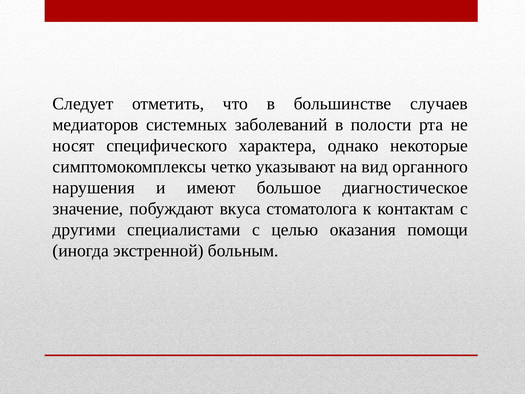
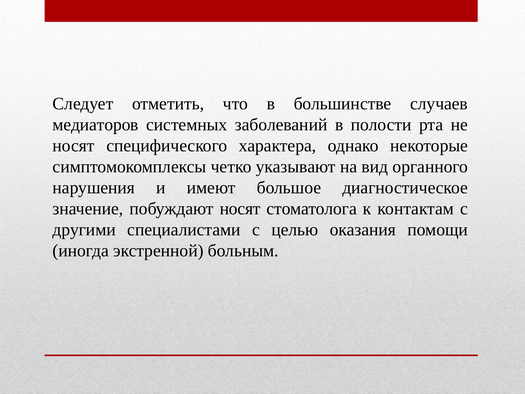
побуждают вкуса: вкуса -> носят
